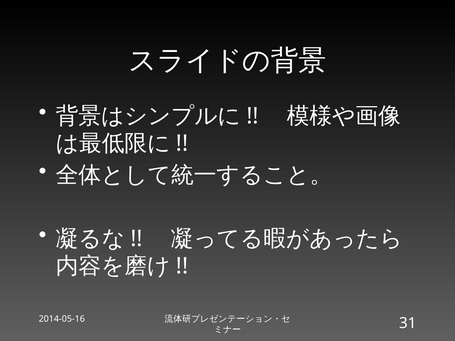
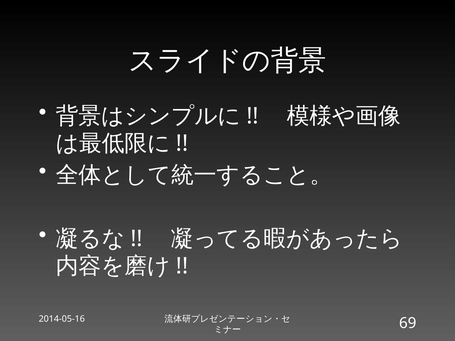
31: 31 -> 69
